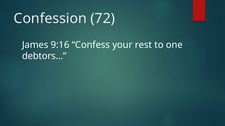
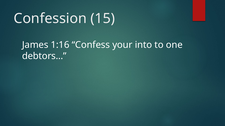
72: 72 -> 15
9:16: 9:16 -> 1:16
rest: rest -> into
